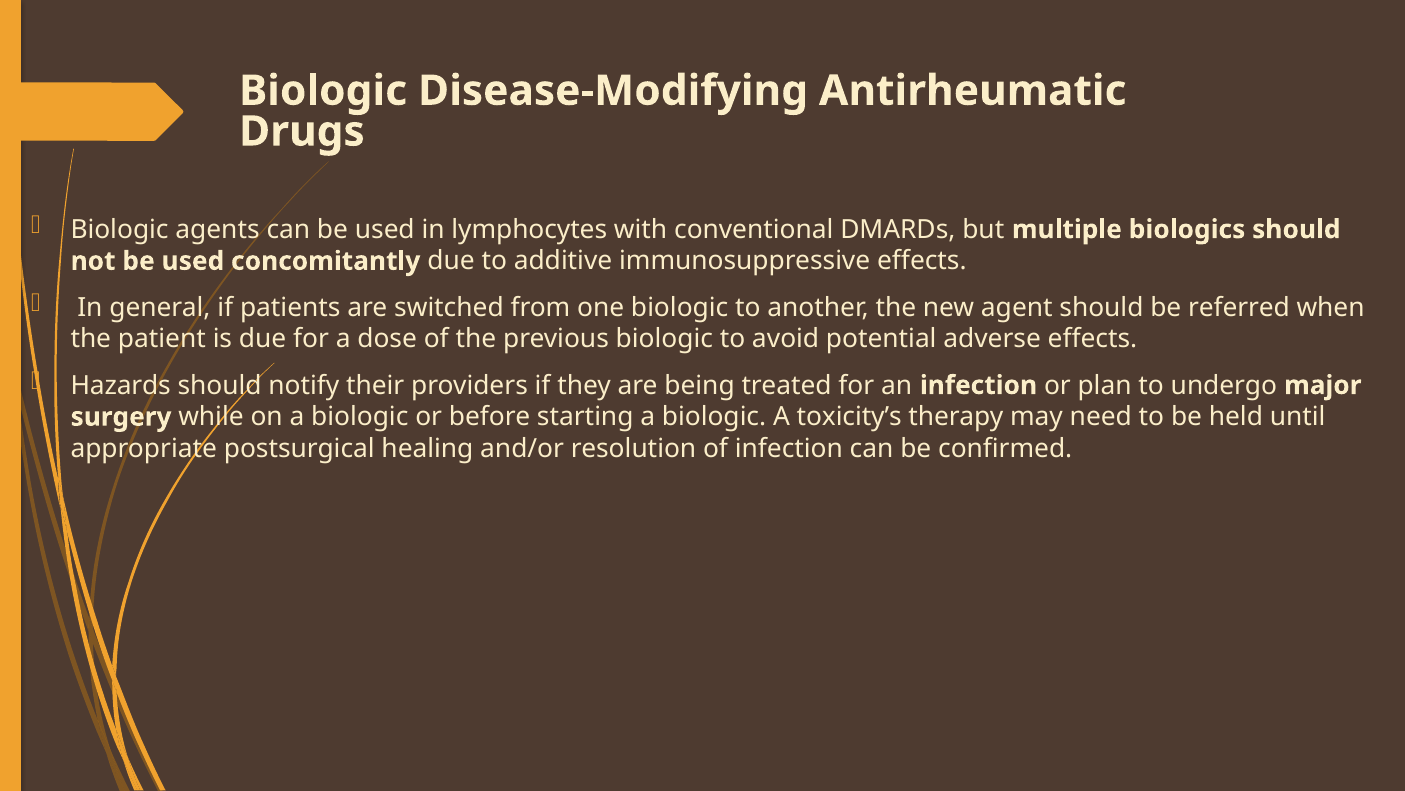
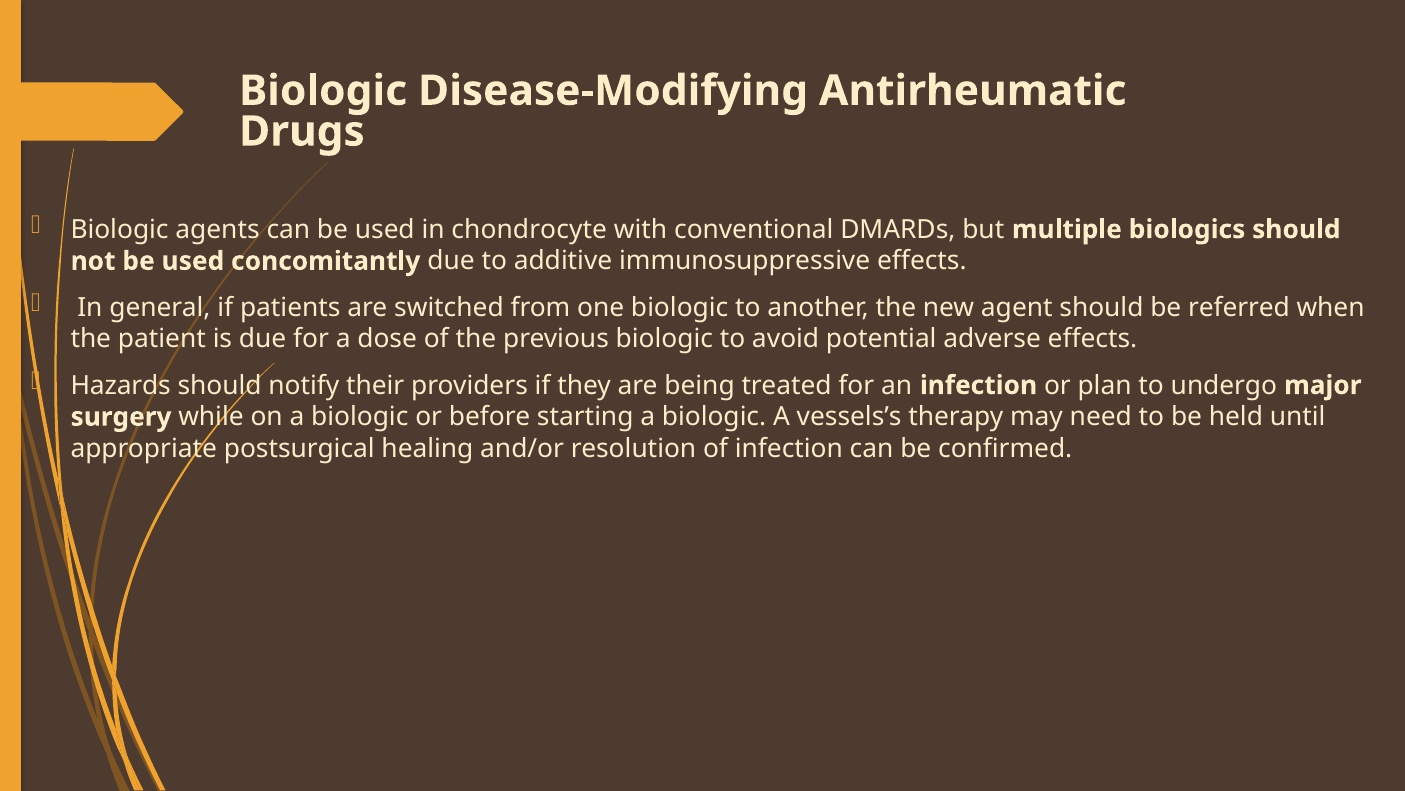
lymphocytes: lymphocytes -> chondrocyte
toxicity’s: toxicity’s -> vessels’s
